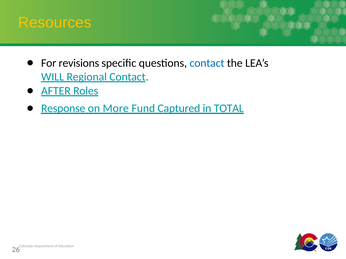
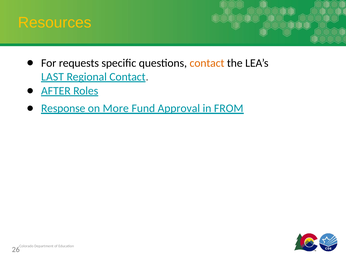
revisions: revisions -> requests
contact at (207, 63) colour: blue -> orange
WILL: WILL -> LAST
Captured: Captured -> Approval
TOTAL: TOTAL -> FROM
